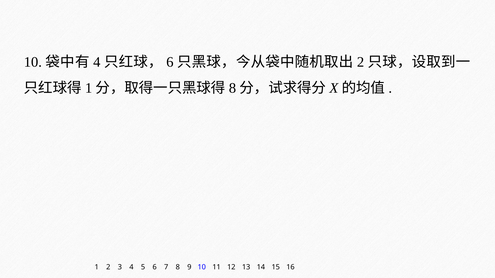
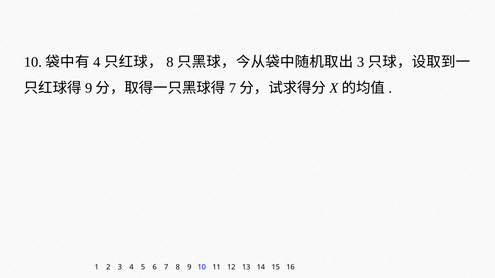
6 at (170, 62): 6 -> 8
2 at (361, 62): 2 -> 3
1 at (89, 88): 1 -> 9
8 at (232, 88): 8 -> 7
